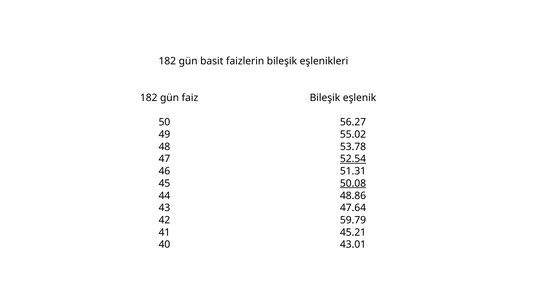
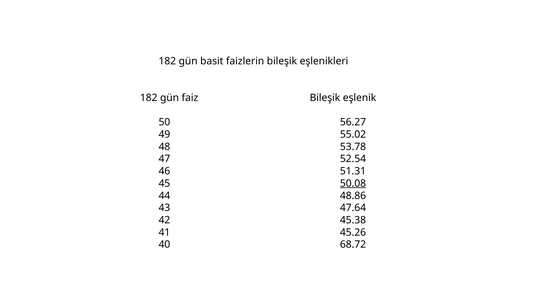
52.54 underline: present -> none
59.79: 59.79 -> 45.38
45.21: 45.21 -> 45.26
43.01: 43.01 -> 68.72
